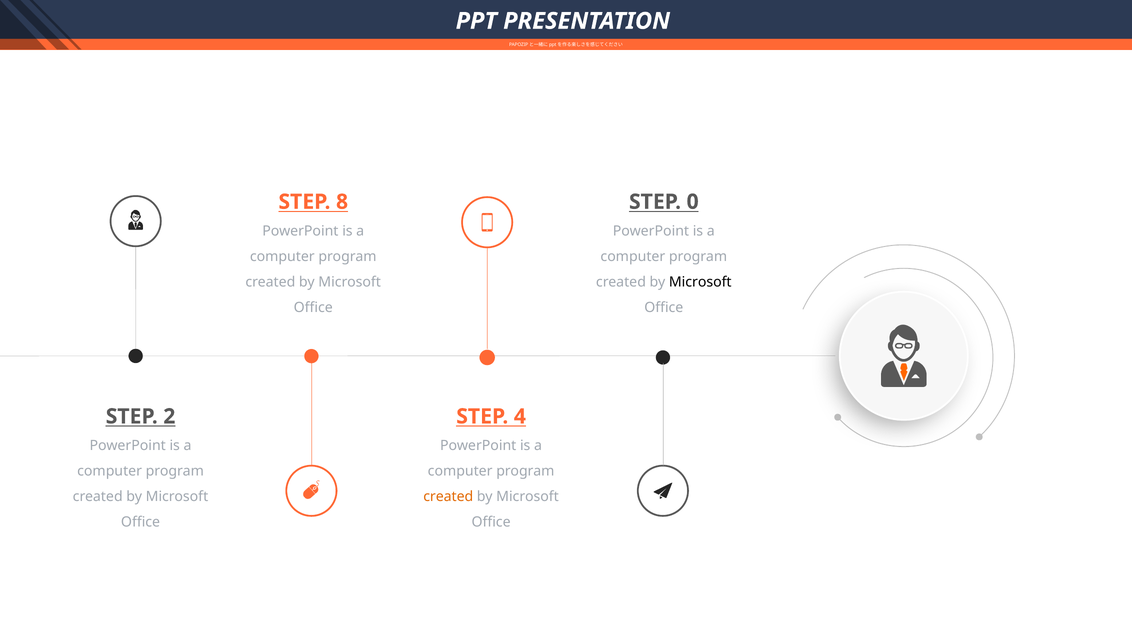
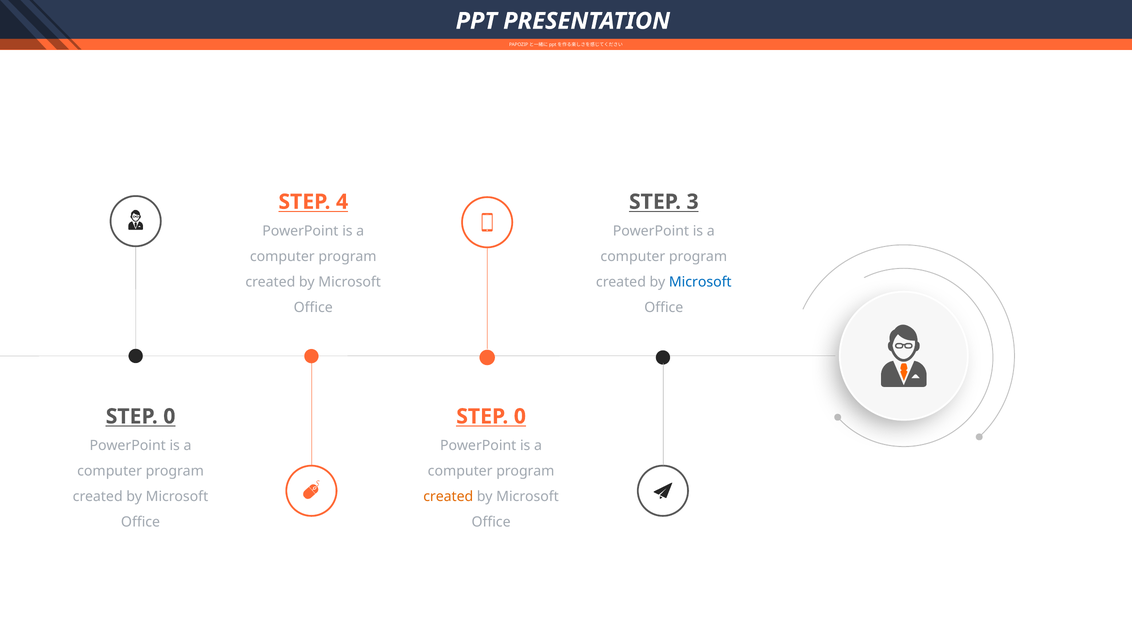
8: 8 -> 4
0: 0 -> 3
Microsoft at (700, 282) colour: black -> blue
2 at (169, 416): 2 -> 0
4 at (520, 416): 4 -> 0
